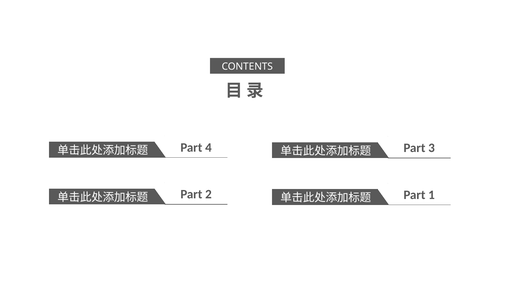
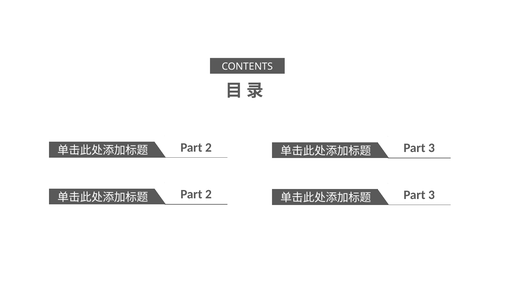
4 at (208, 147): 4 -> 2
1 at (432, 195): 1 -> 3
